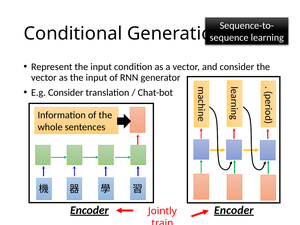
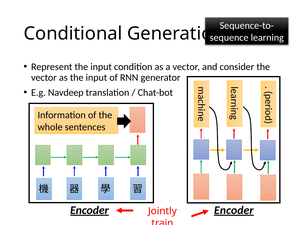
E.g Consider: Consider -> Navdeep
